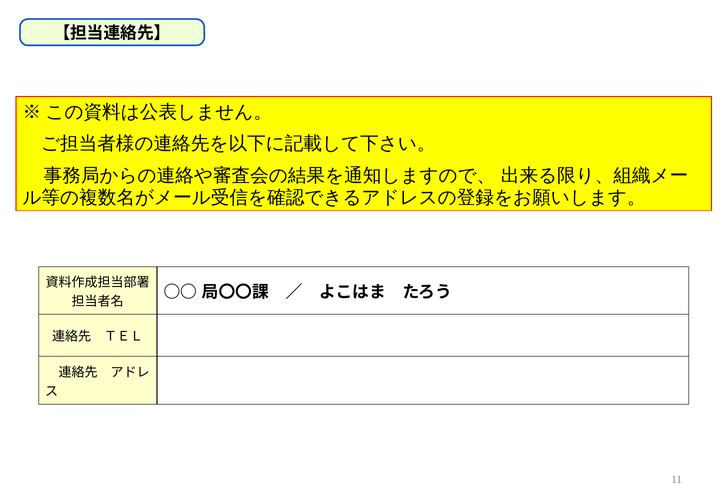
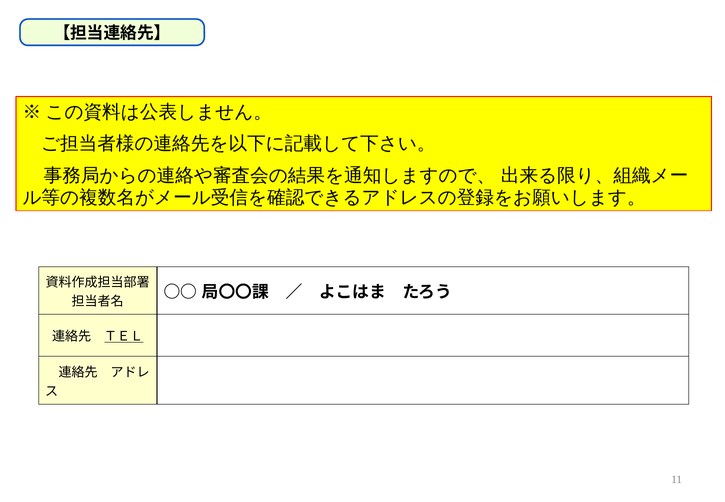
ＴＥＬ underline: none -> present
